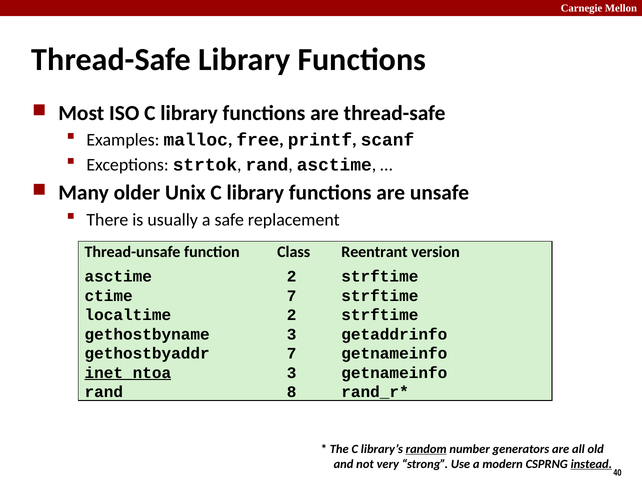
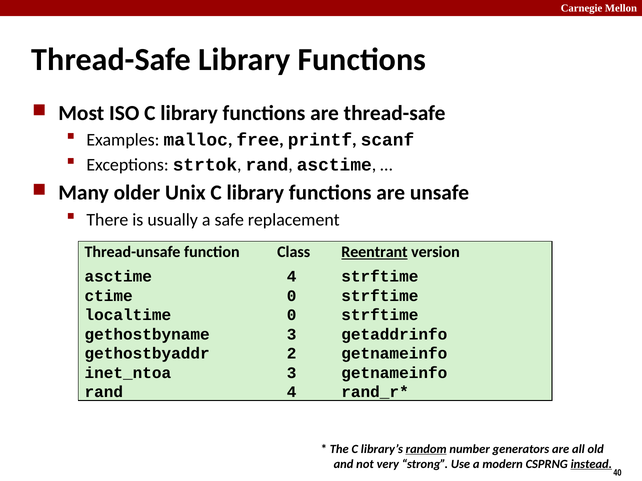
Reentrant underline: none -> present
asctime 2: 2 -> 4
ctime 7: 7 -> 0
localtime 2: 2 -> 0
gethostbyaddr 7: 7 -> 2
inet_ntoa underline: present -> none
rand 8: 8 -> 4
